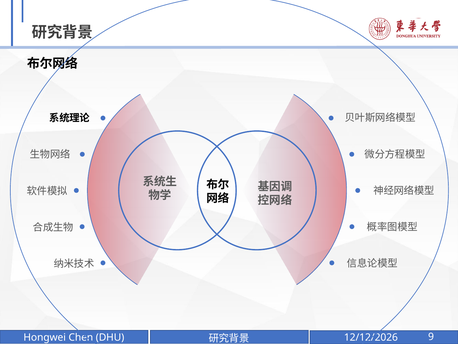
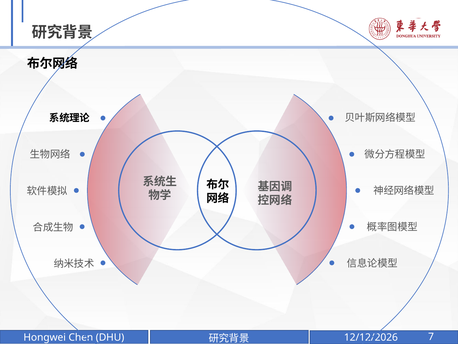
9: 9 -> 7
